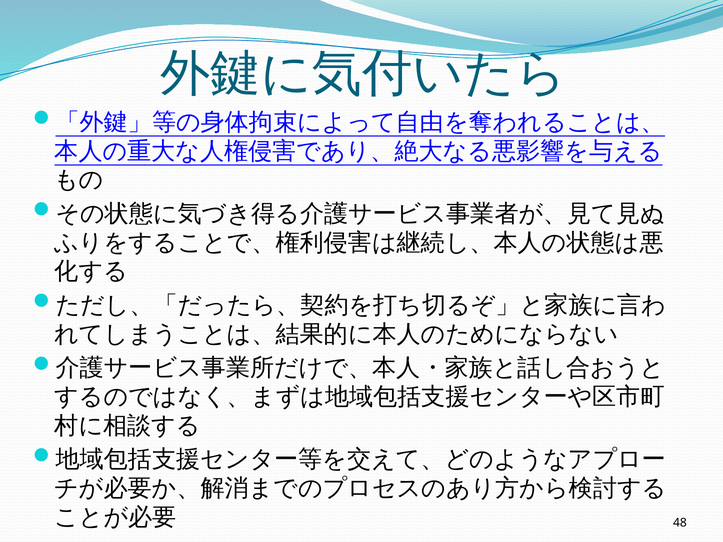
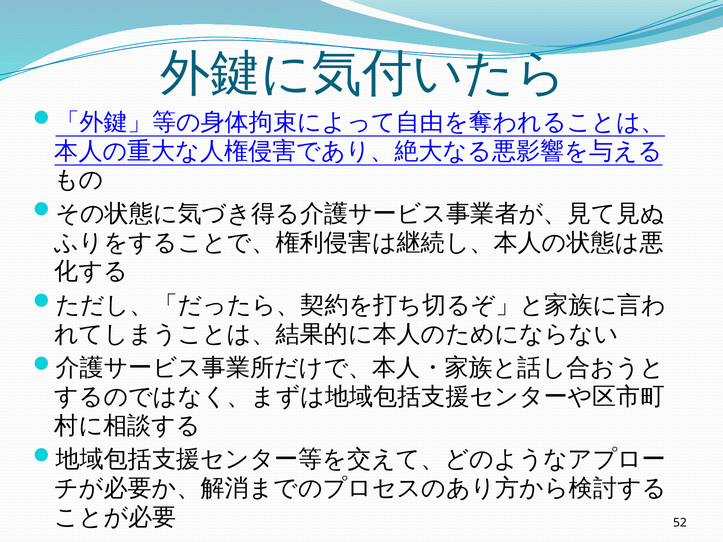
48: 48 -> 52
